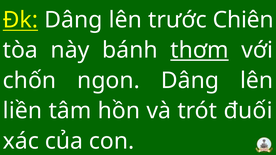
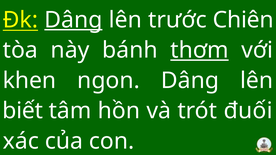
Dâng at (73, 20) underline: none -> present
chốn: chốn -> khen
liền: liền -> biết
